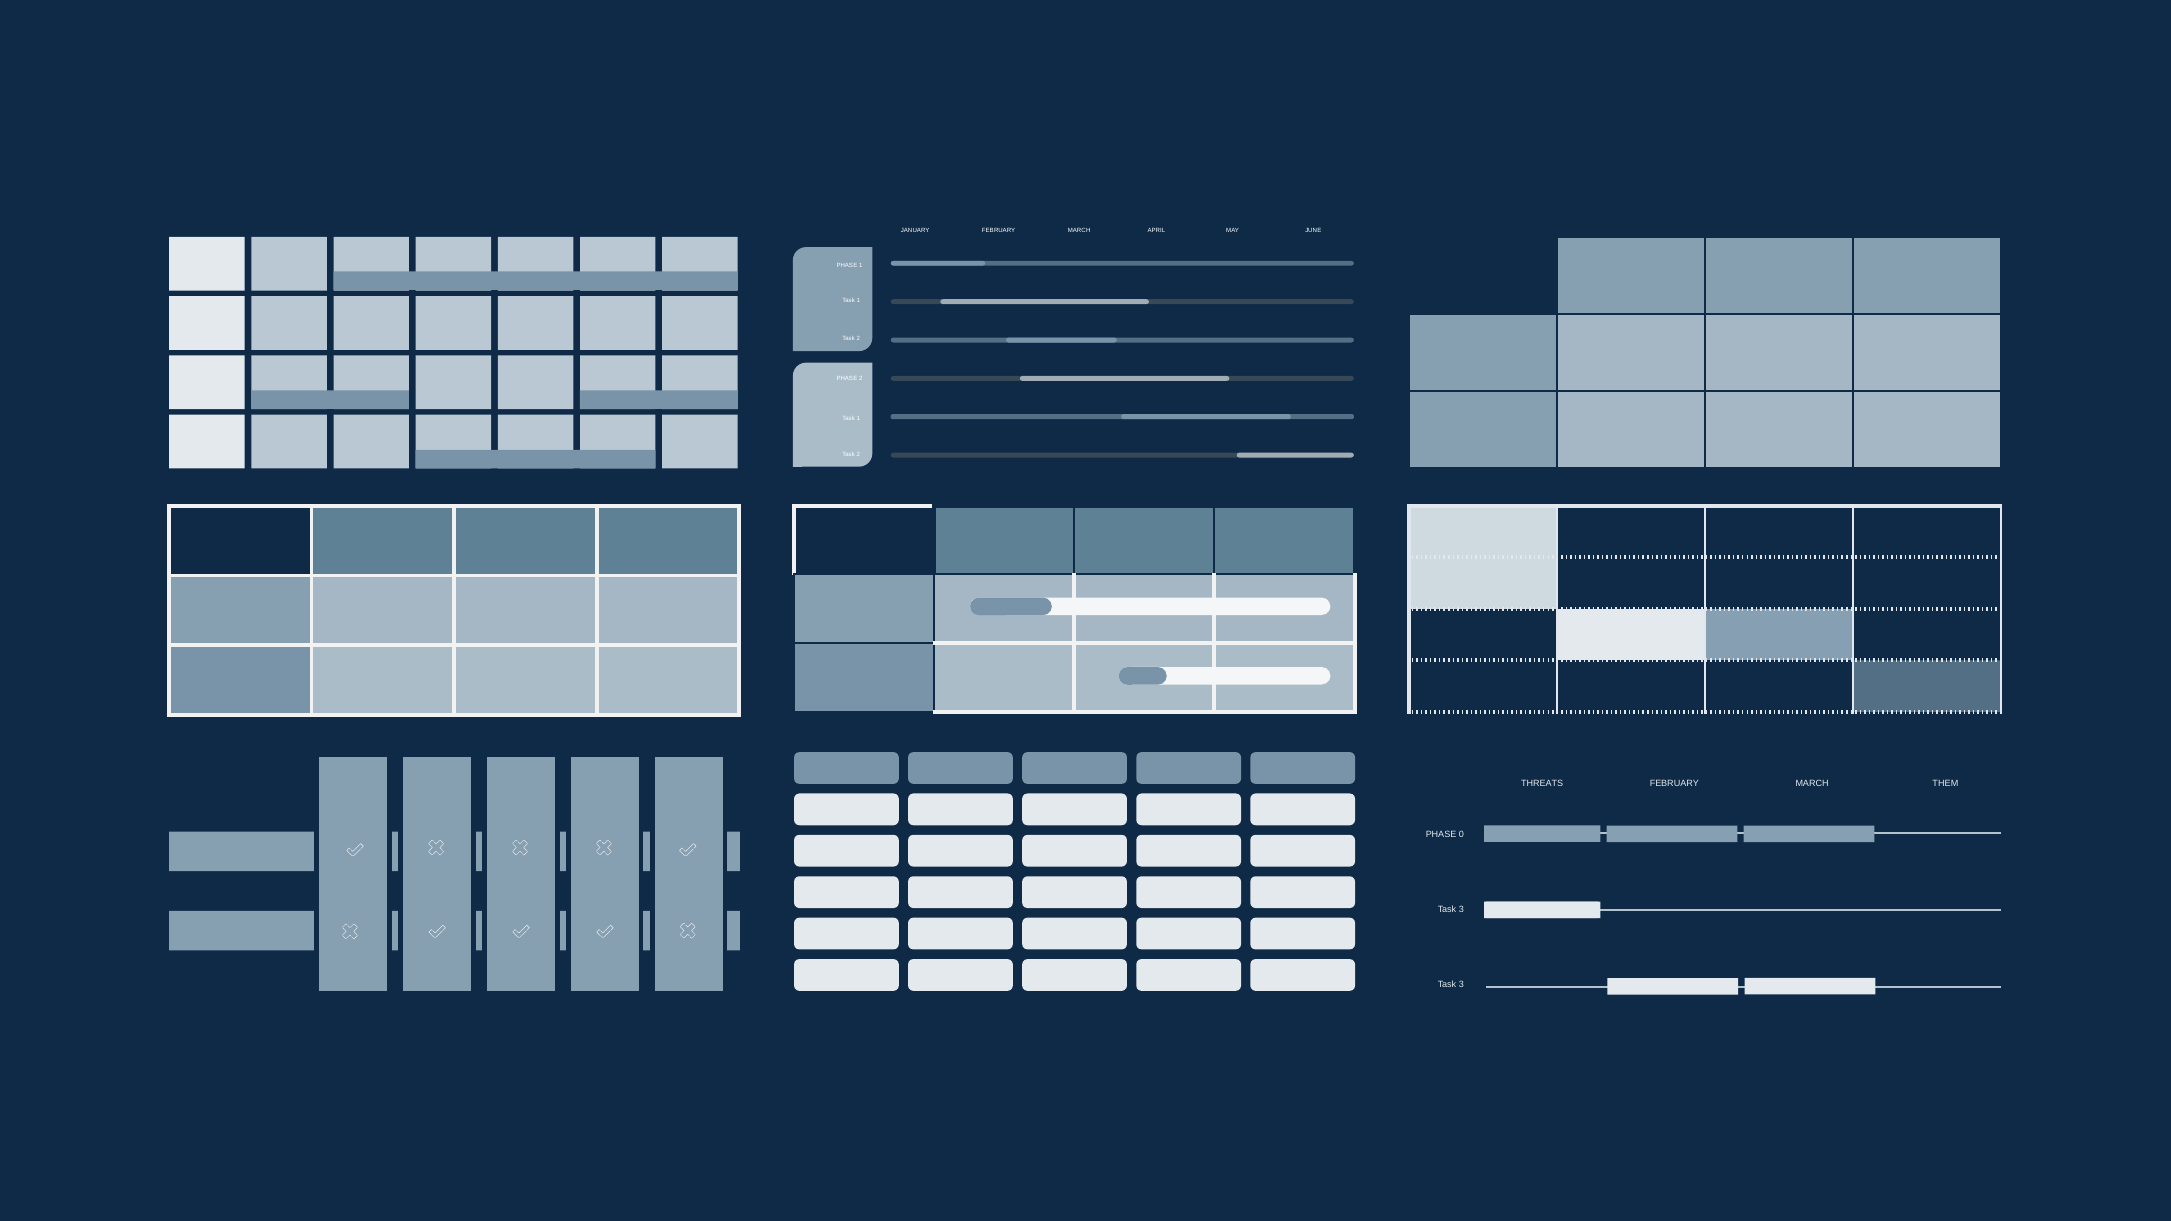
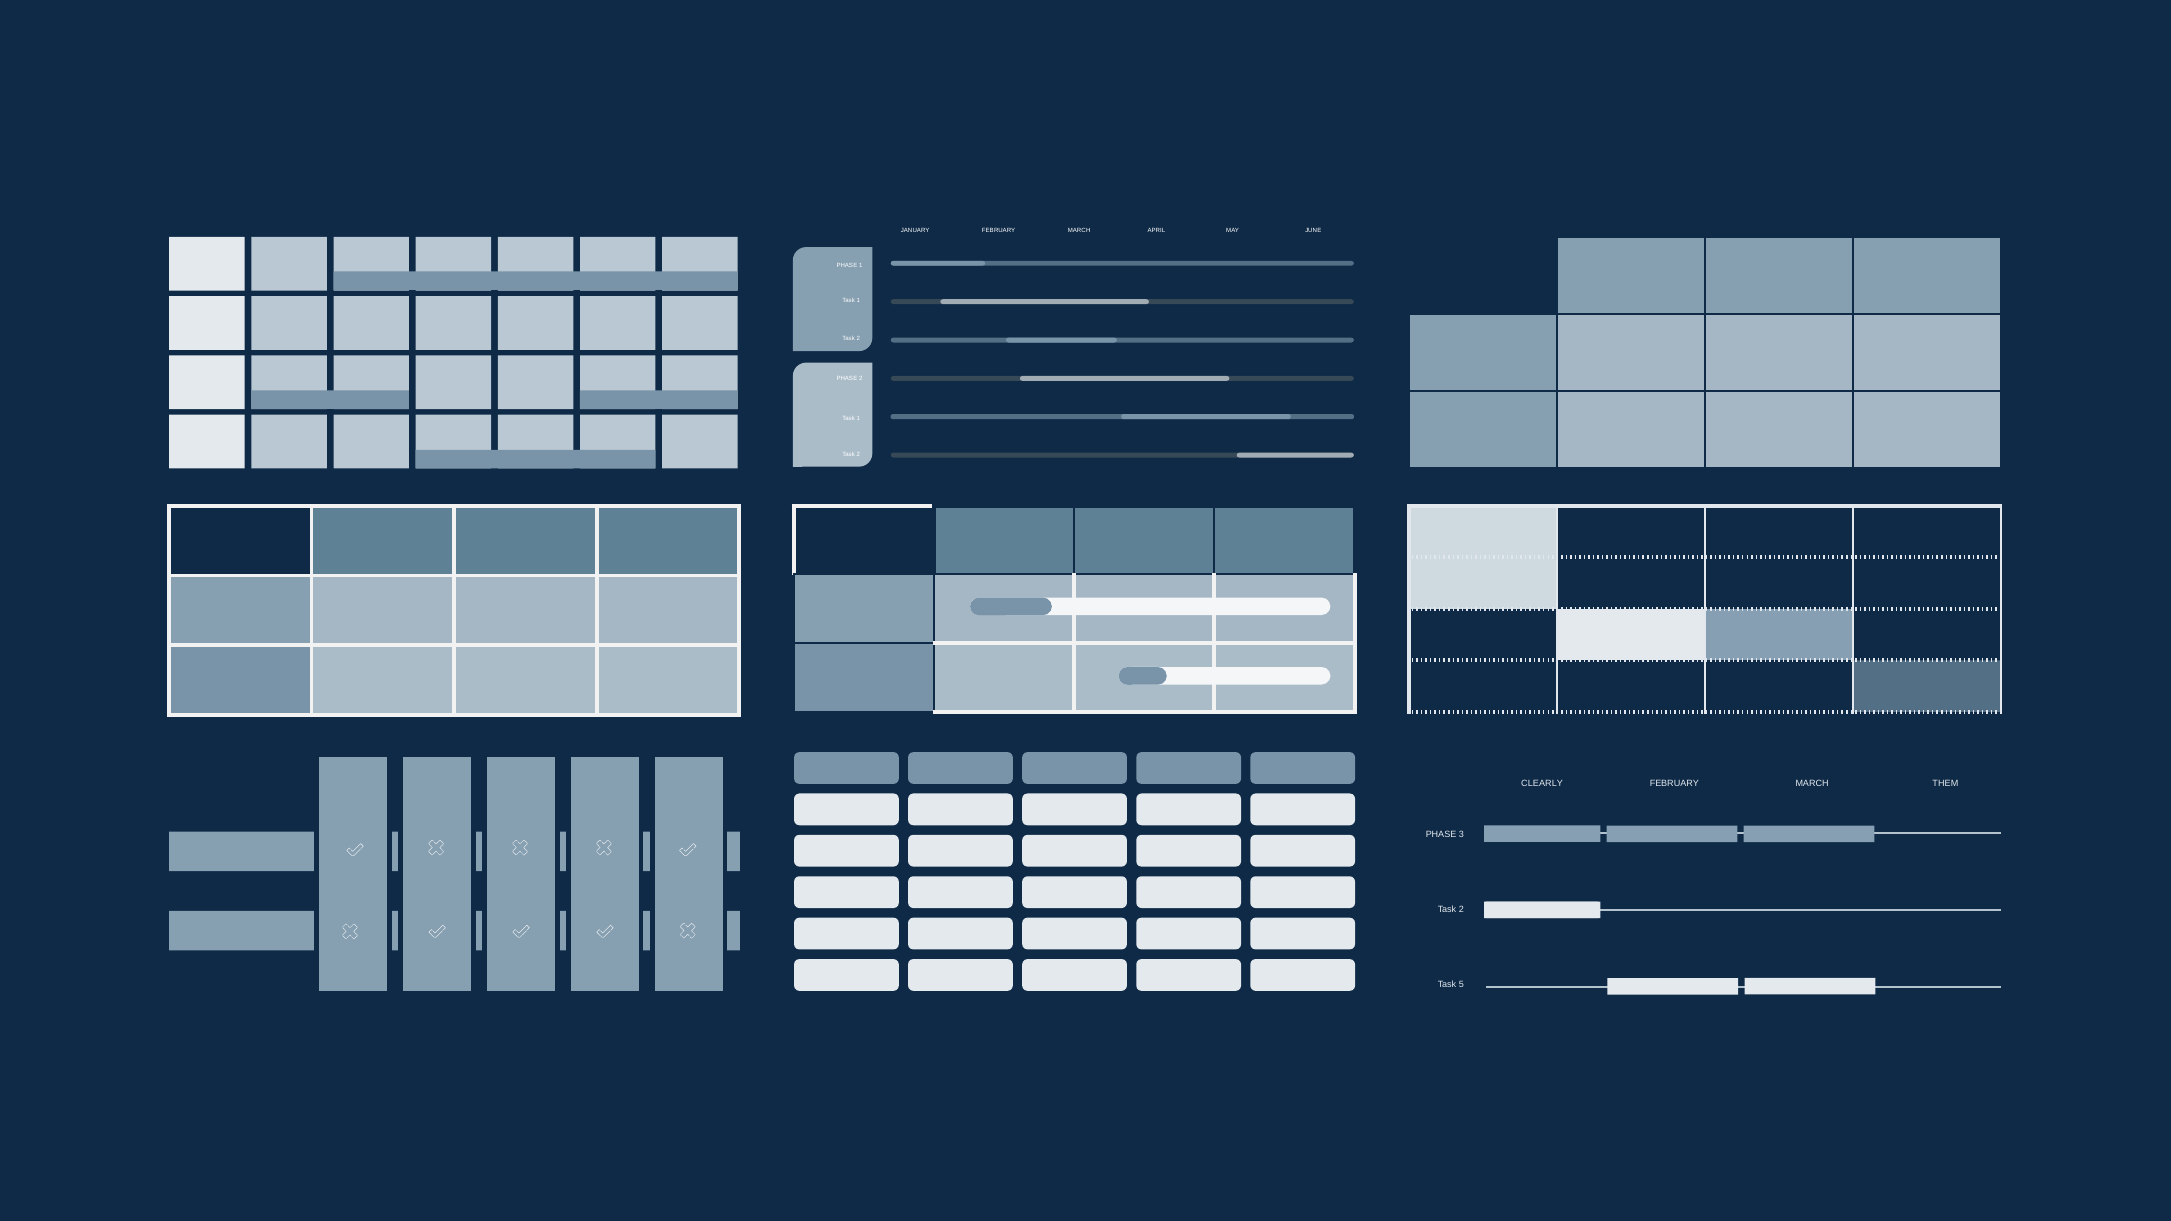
THREATS: THREATS -> CLEARLY
0: 0 -> 3
3 at (1461, 909): 3 -> 2
3 at (1461, 984): 3 -> 5
